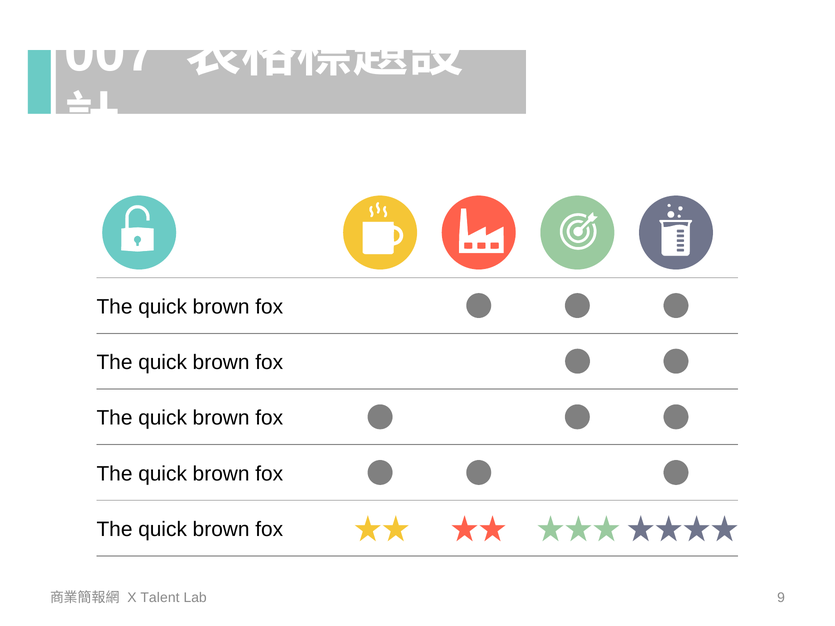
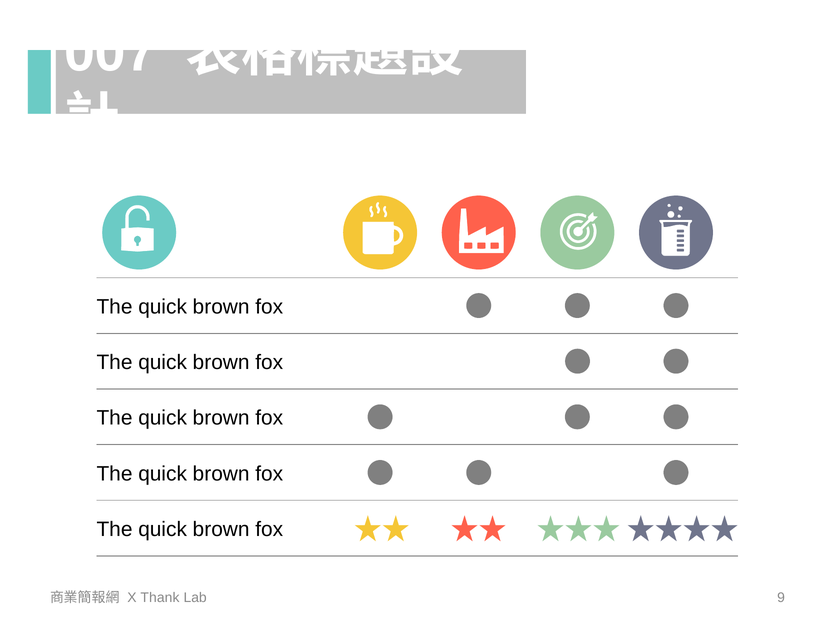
Talent: Talent -> Thank
